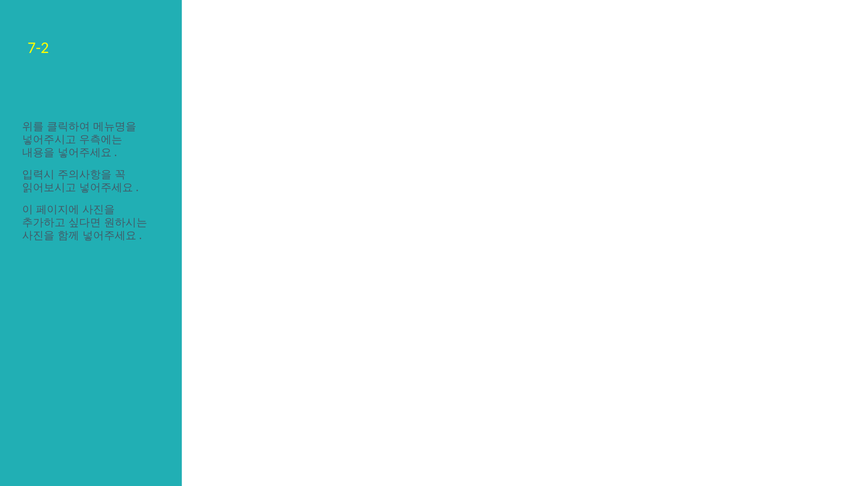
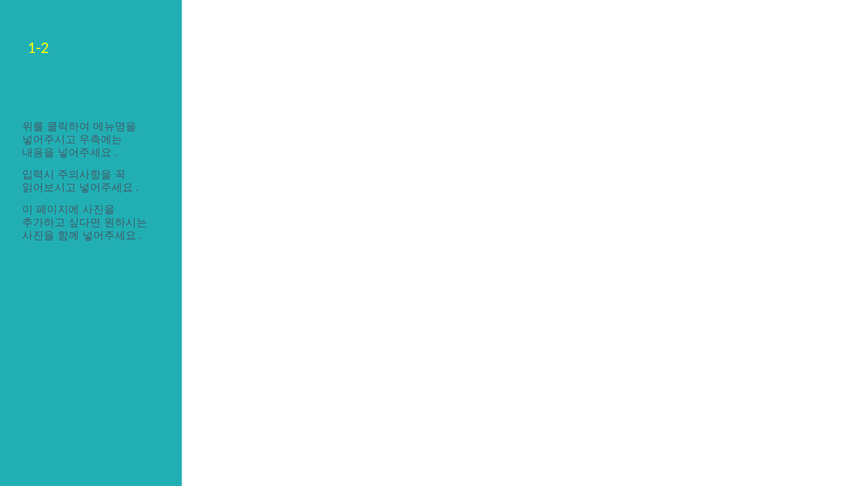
7-2: 7-2 -> 1-2
